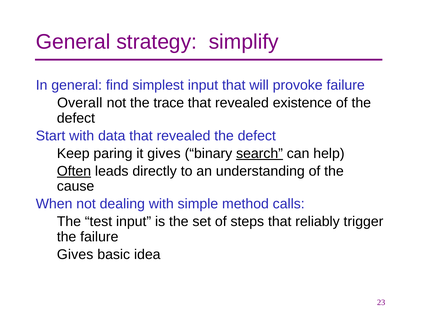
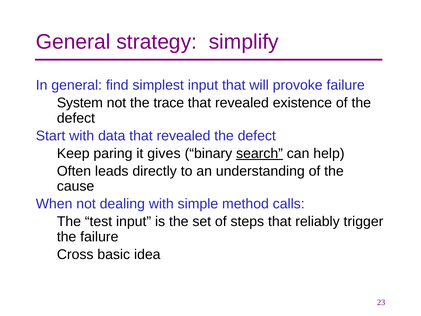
Overall: Overall -> System
Often underline: present -> none
Gives at (75, 254): Gives -> Cross
